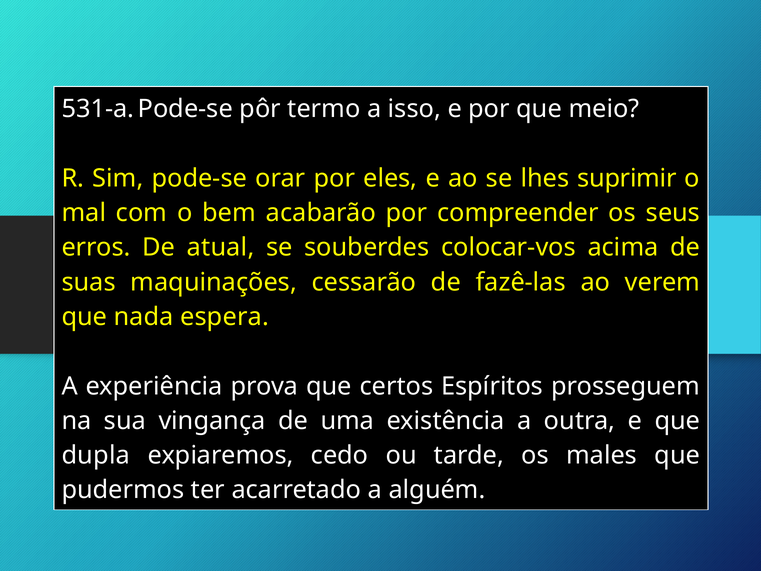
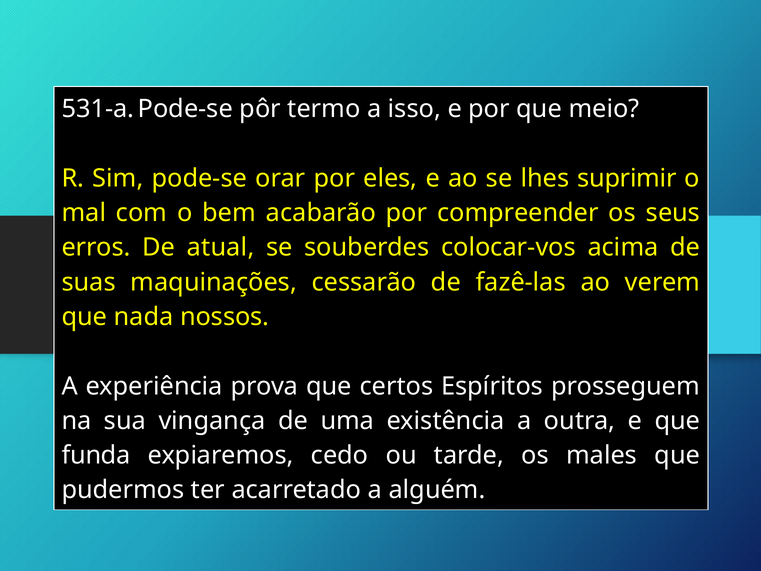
espera: espera -> nossos
dupla: dupla -> funda
